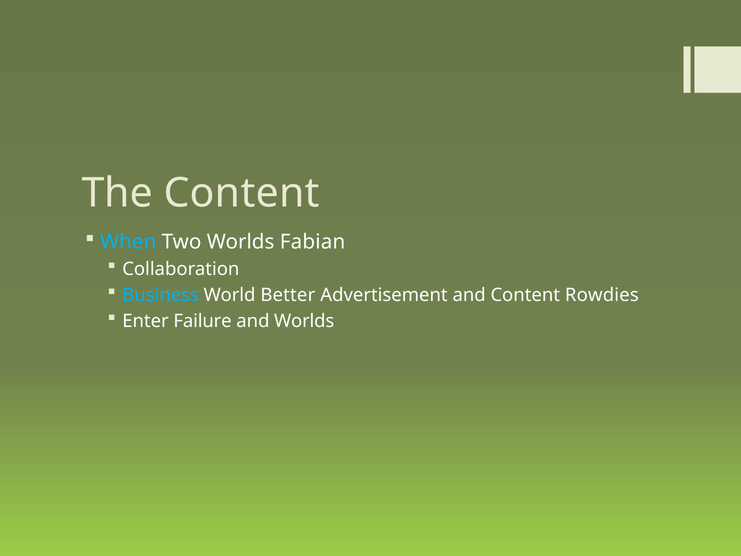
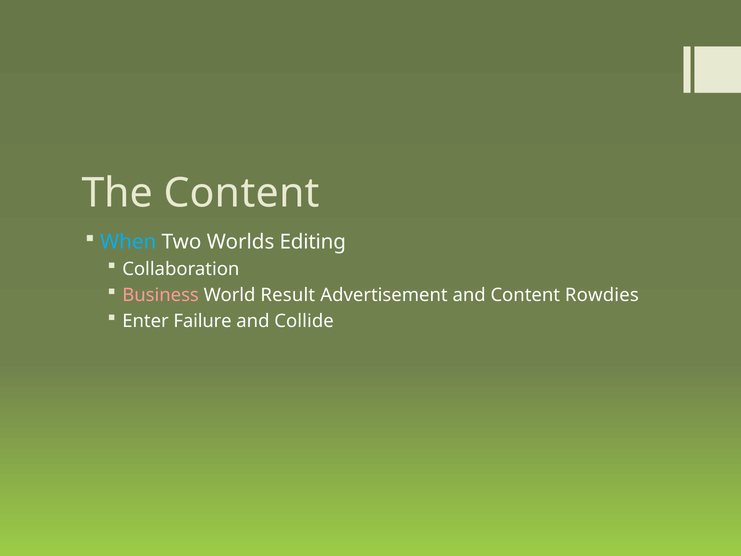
Fabian: Fabian -> Editing
Business colour: light blue -> pink
Better: Better -> Result
and Worlds: Worlds -> Collide
